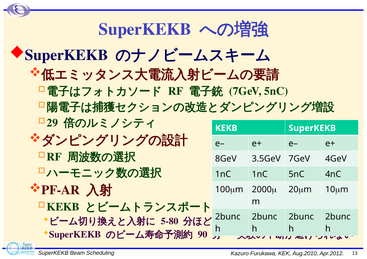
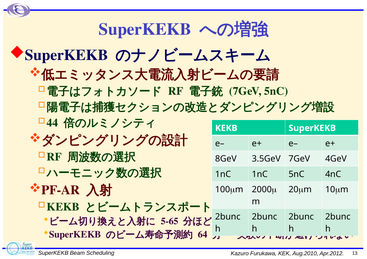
29: 29 -> 44
5-80: 5-80 -> 5-65
90: 90 -> 64
